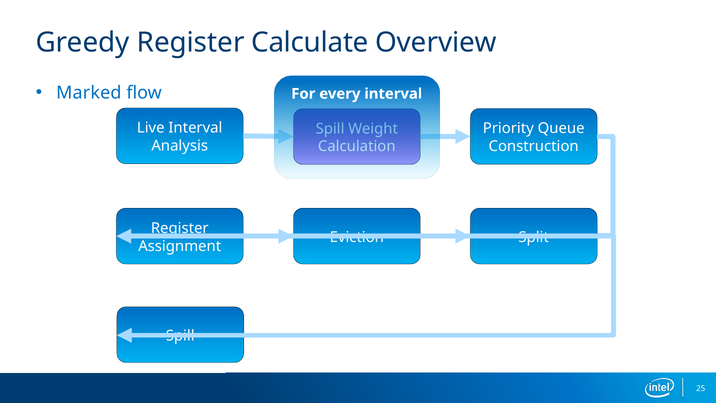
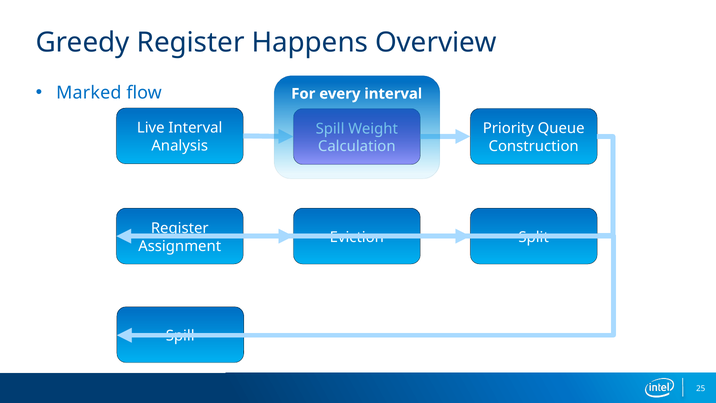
Calculate: Calculate -> Happens
